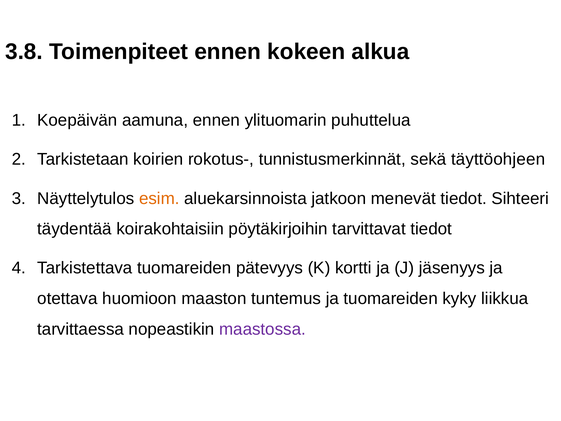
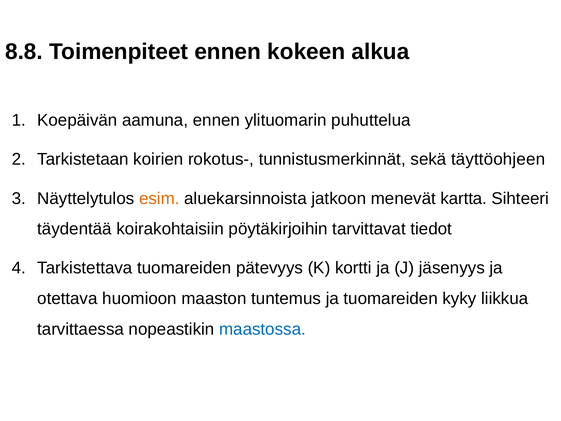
3.8: 3.8 -> 8.8
menevät tiedot: tiedot -> kartta
maastossa colour: purple -> blue
